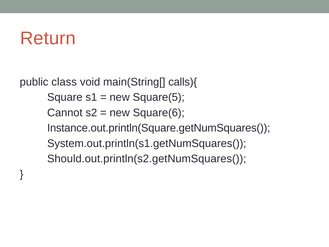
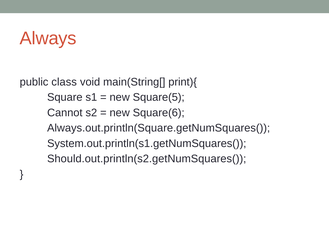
Return: Return -> Always
calls){: calls){ -> print){
Instance.out.println(Square.getNumSquares(: Instance.out.println(Square.getNumSquares( -> Always.out.println(Square.getNumSquares(
